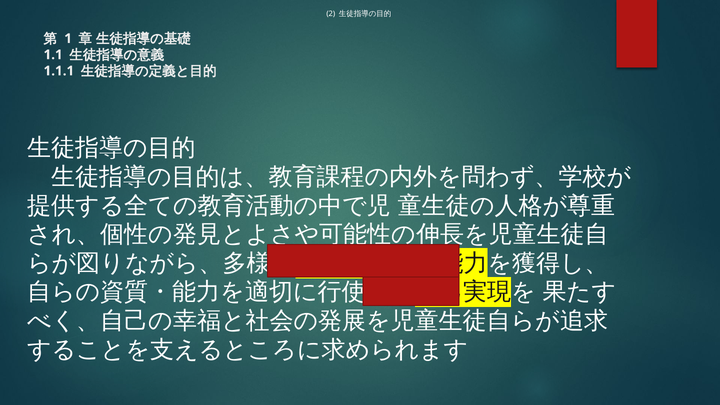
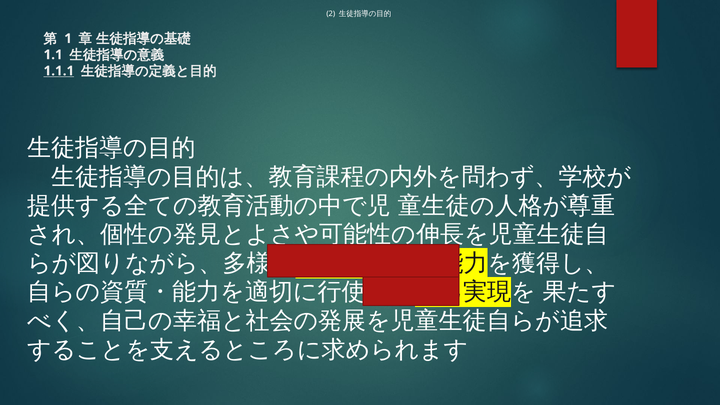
1.1.1 underline: none -> present
